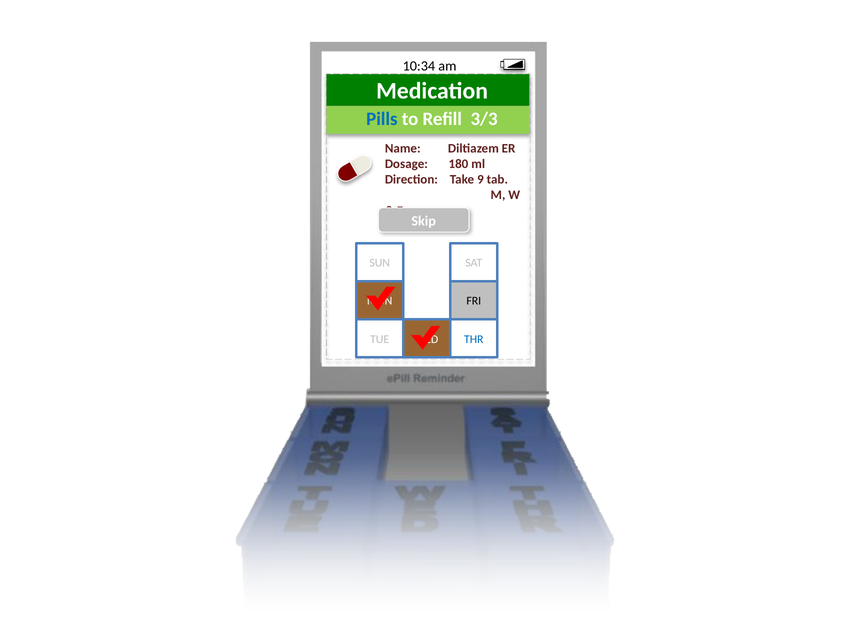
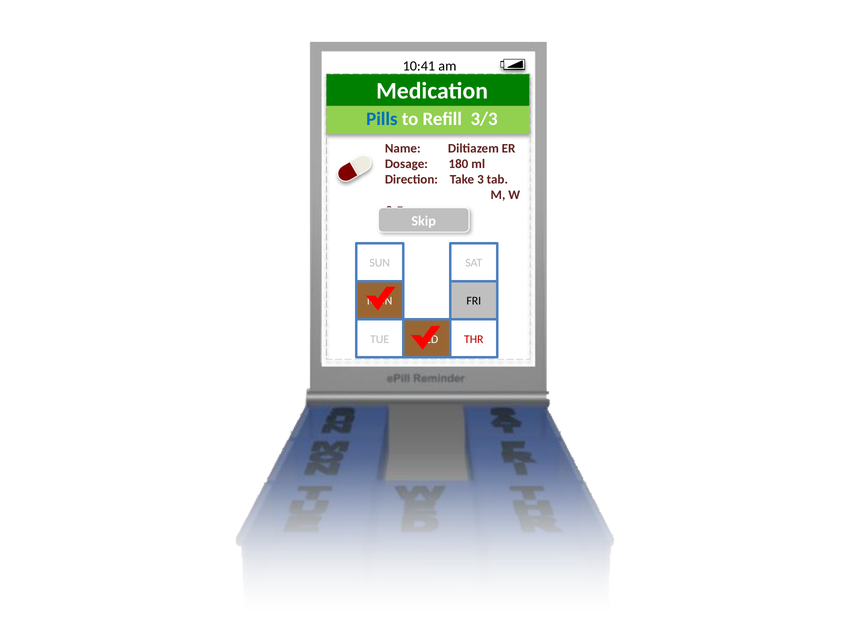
10:34: 10:34 -> 10:41
9: 9 -> 3
THR colour: blue -> red
